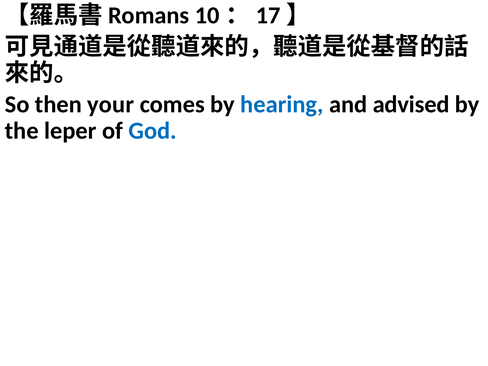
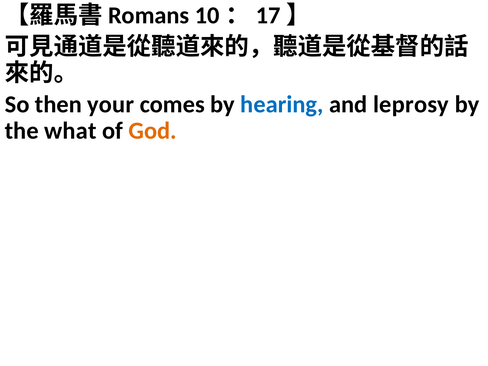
advised: advised -> leprosy
leper: leper -> what
God colour: blue -> orange
